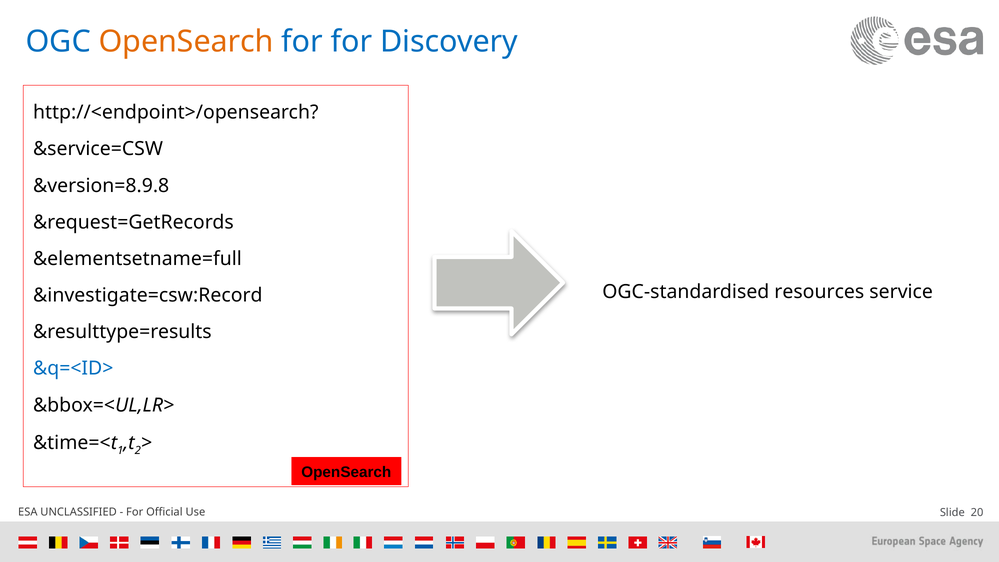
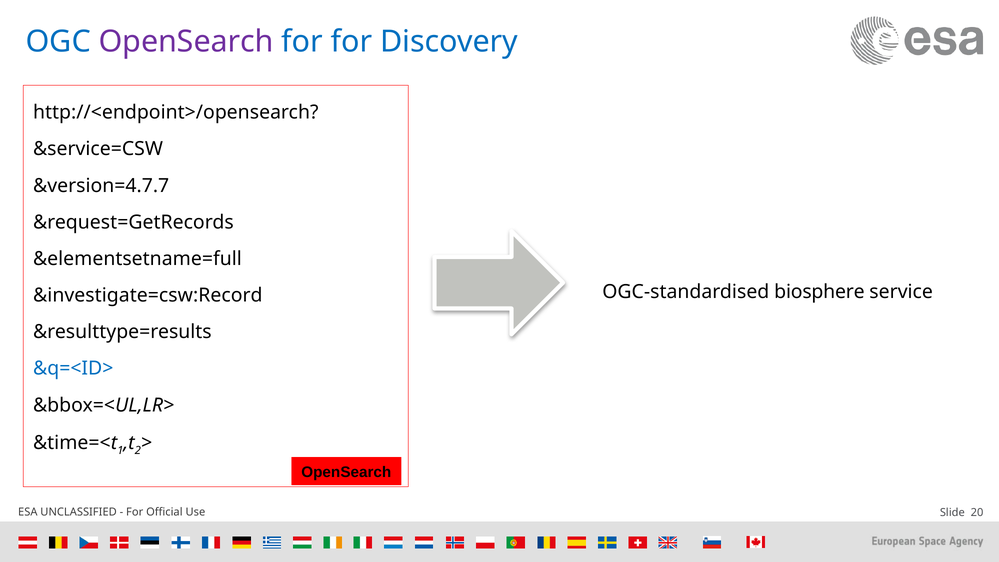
OpenSearch at (186, 42) colour: orange -> purple
&version=8.9.8: &version=8.9.8 -> &version=4.7.7
resources: resources -> biosphere
